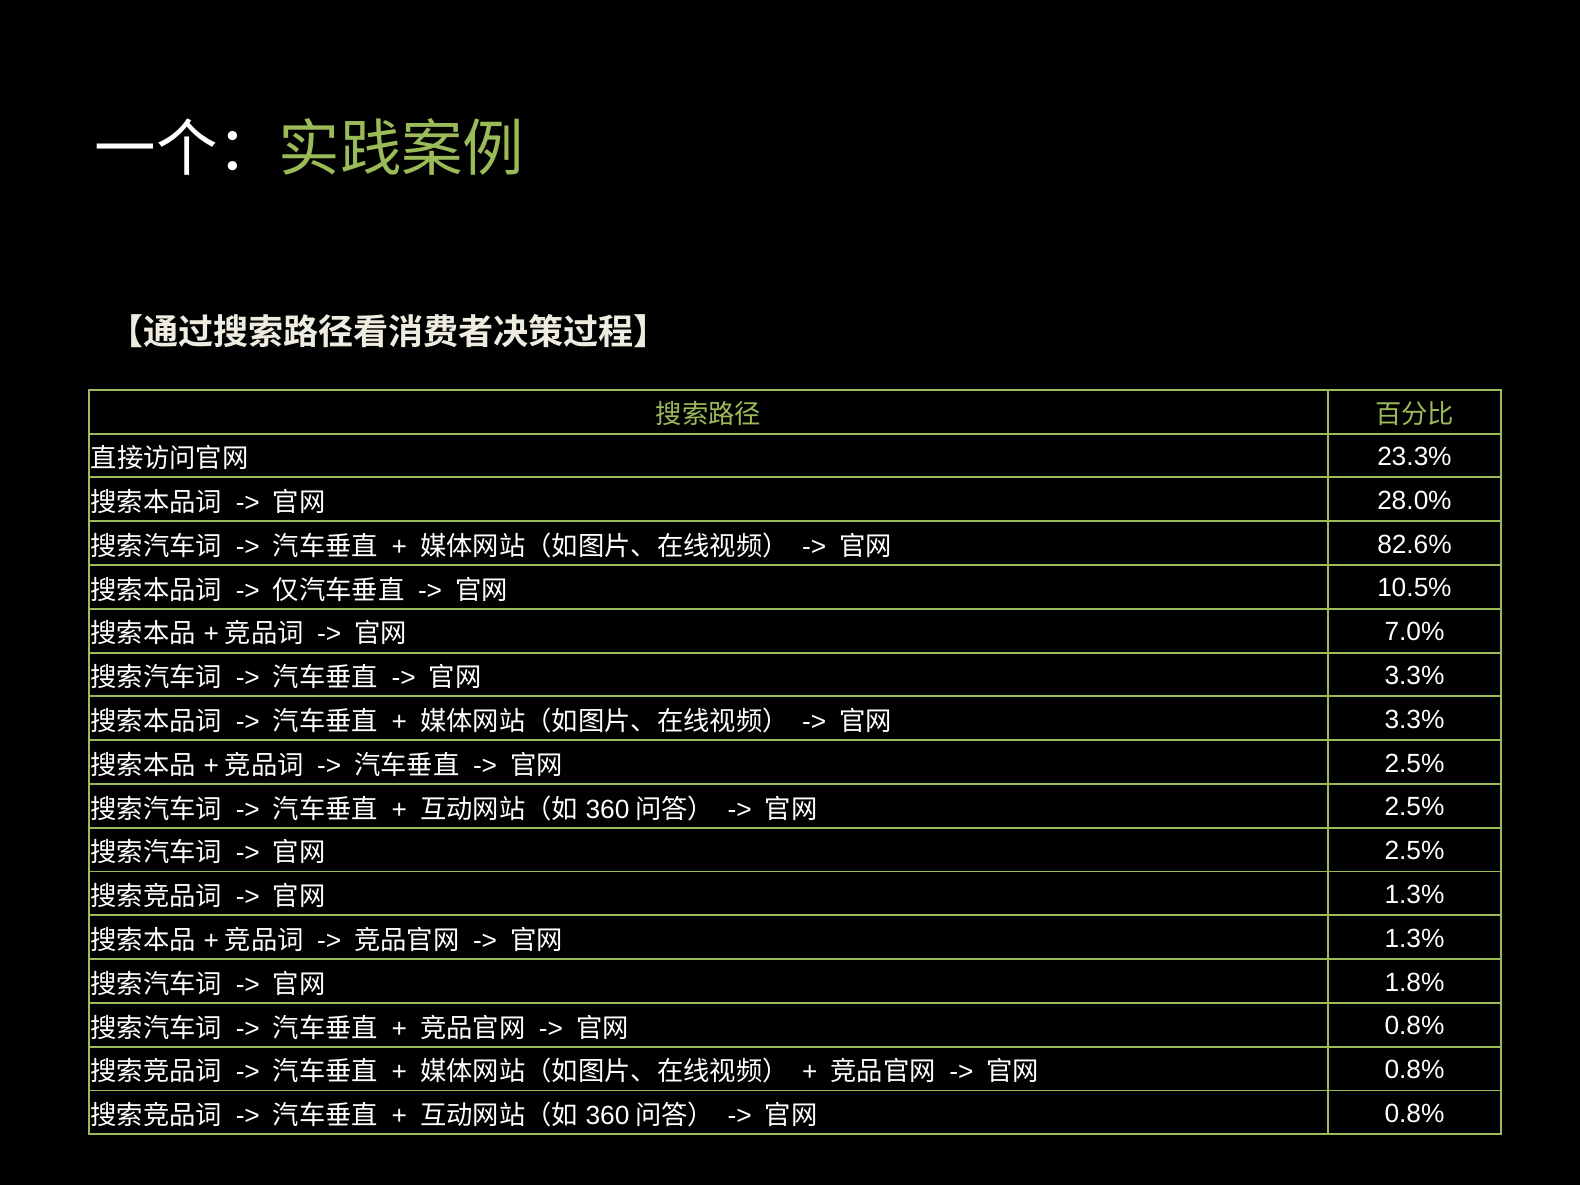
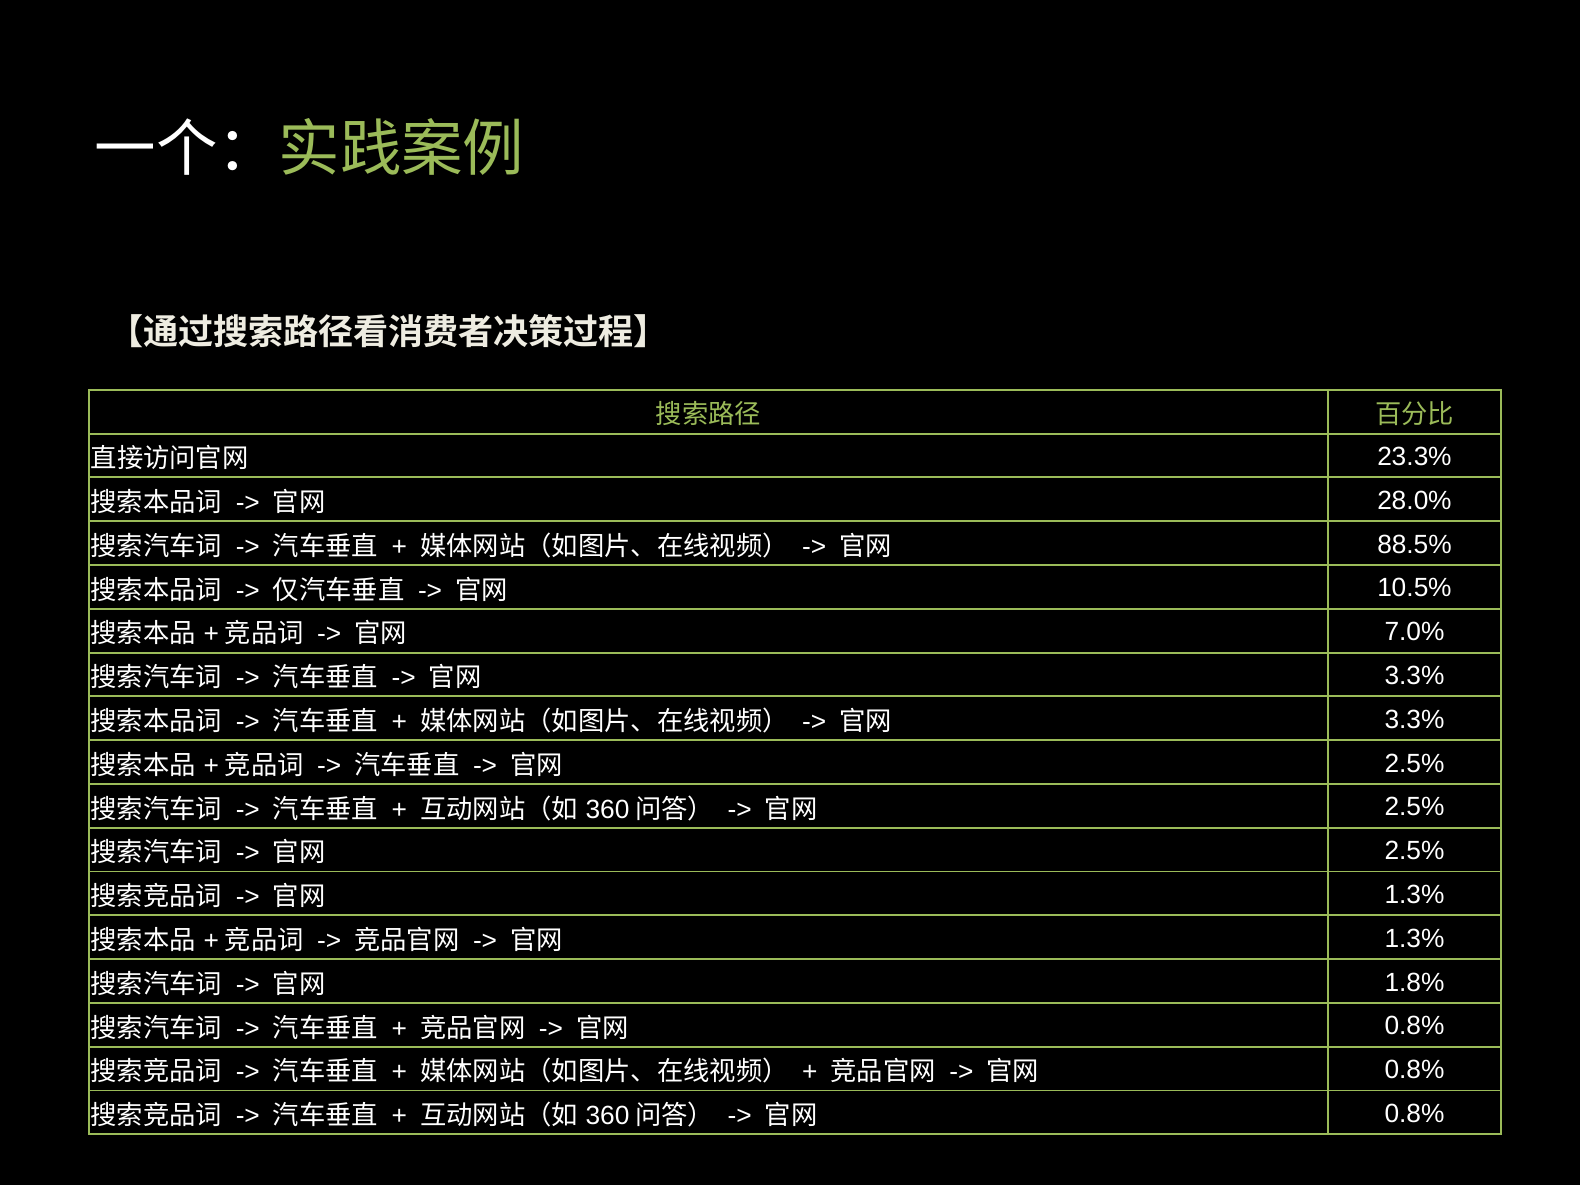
82.6%: 82.6% -> 88.5%
